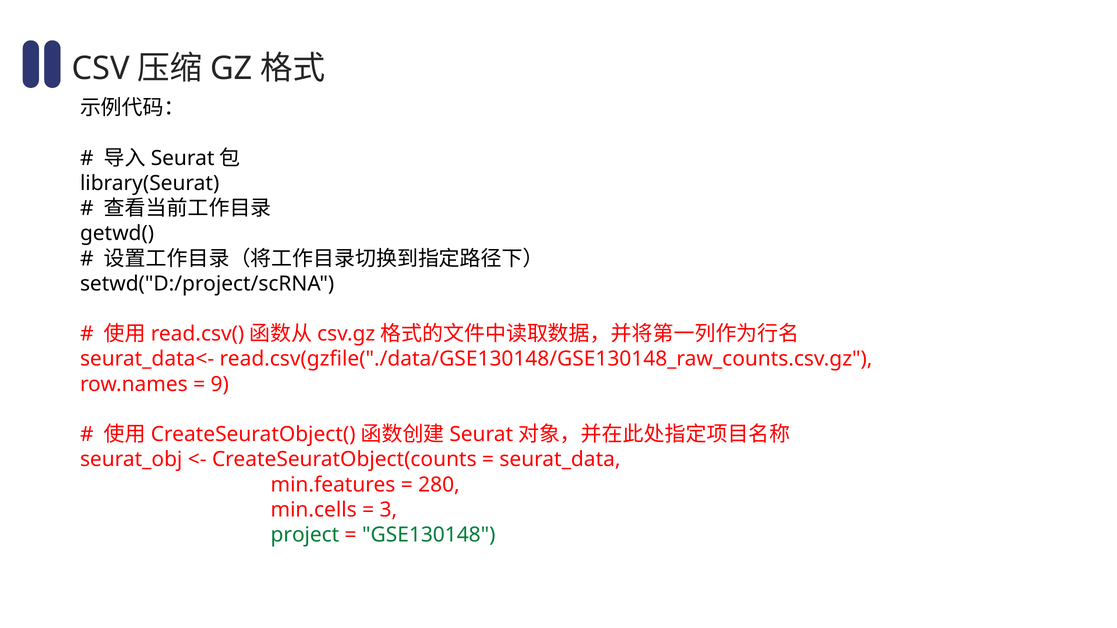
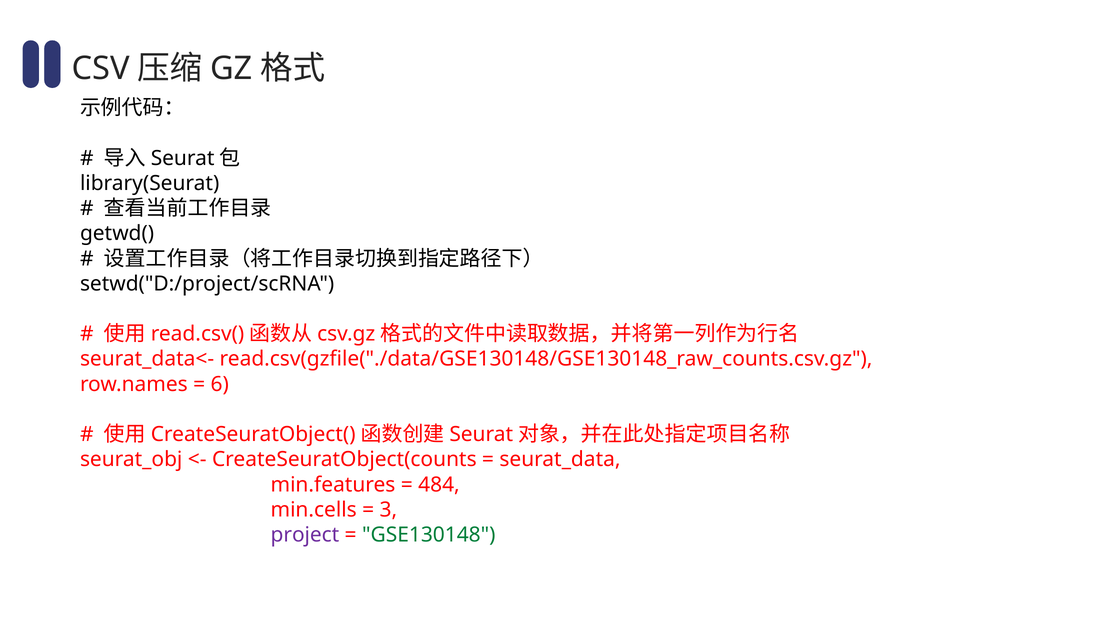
9: 9 -> 6
280: 280 -> 484
project colour: green -> purple
